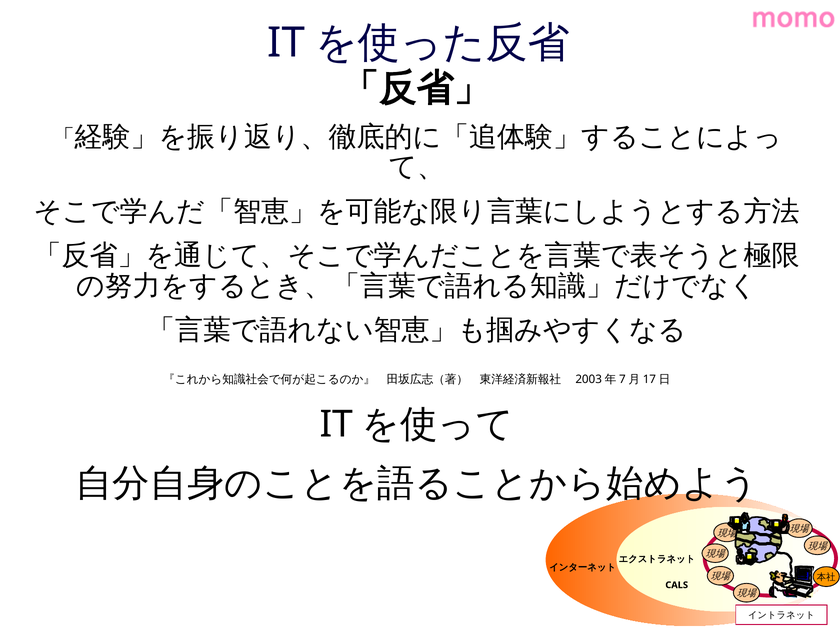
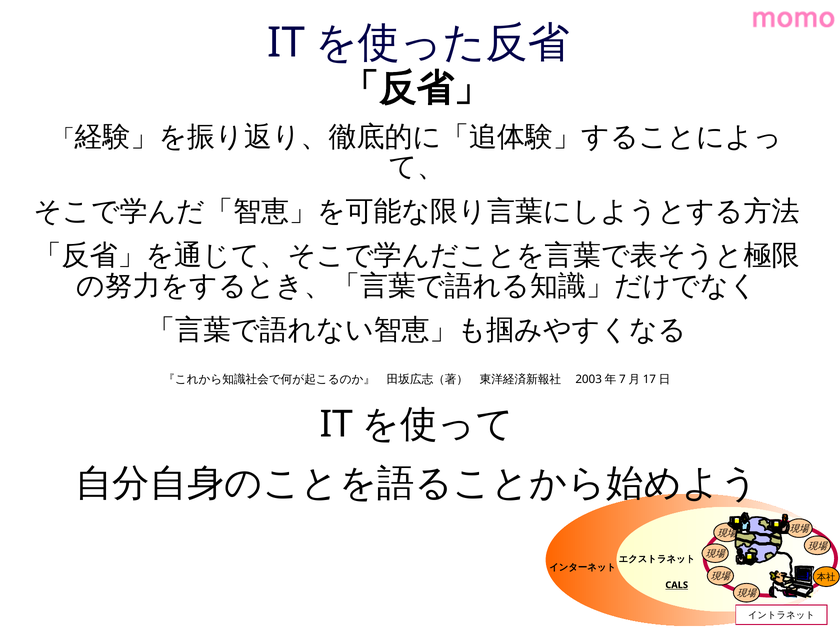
CALS underline: none -> present
